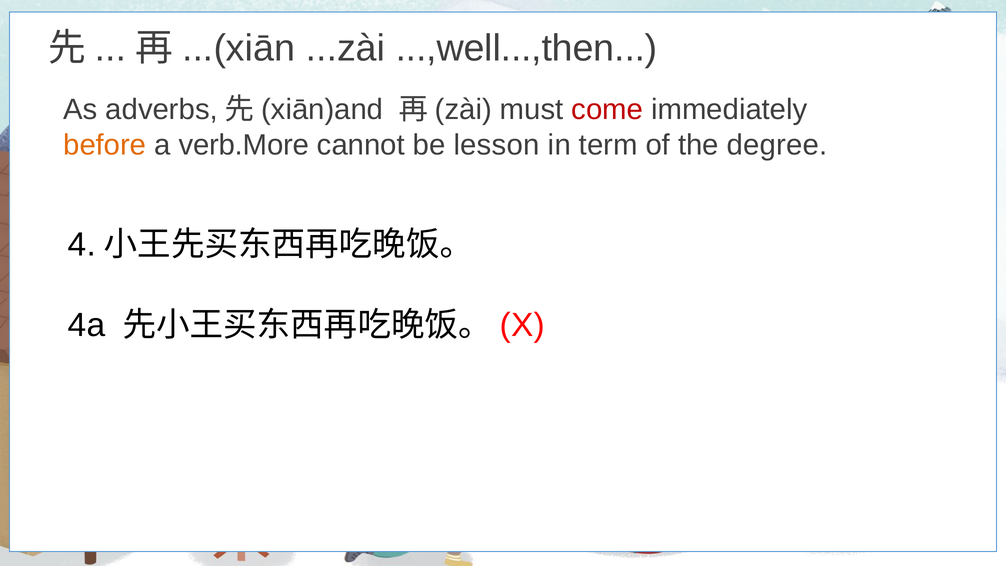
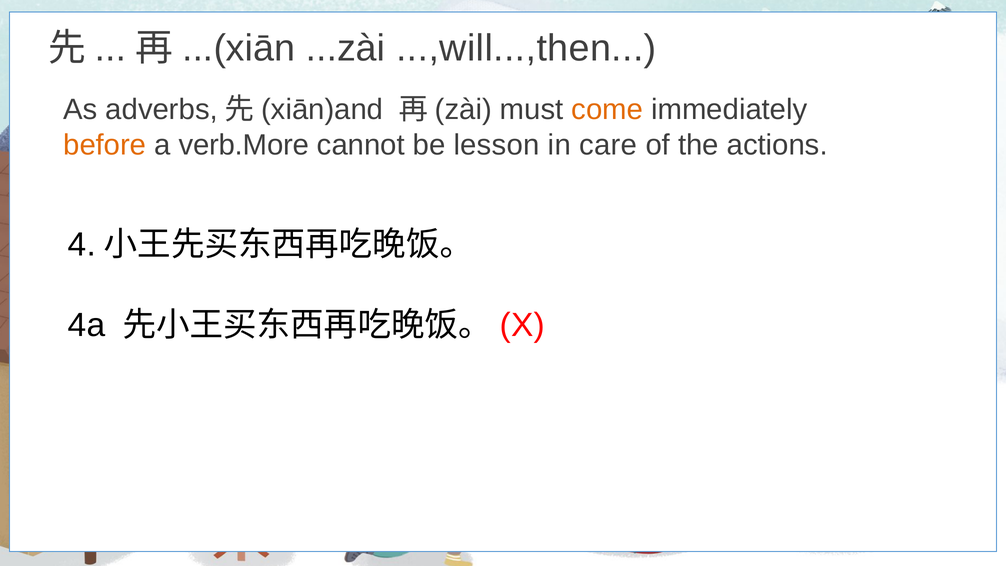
...,well...,then: ...,well...,then -> ...,will...,then
come colour: red -> orange
term: term -> care
degree: degree -> actions
